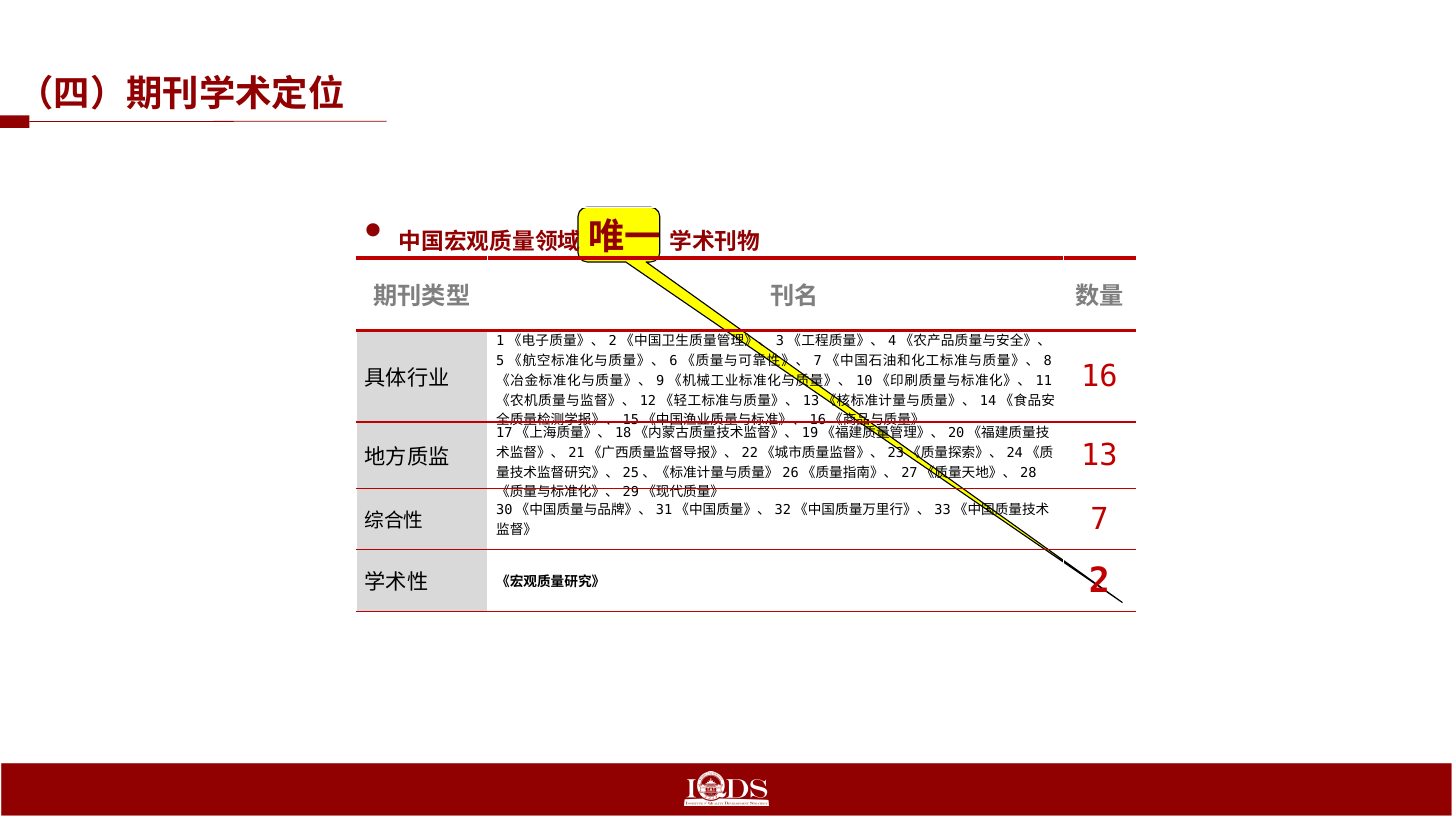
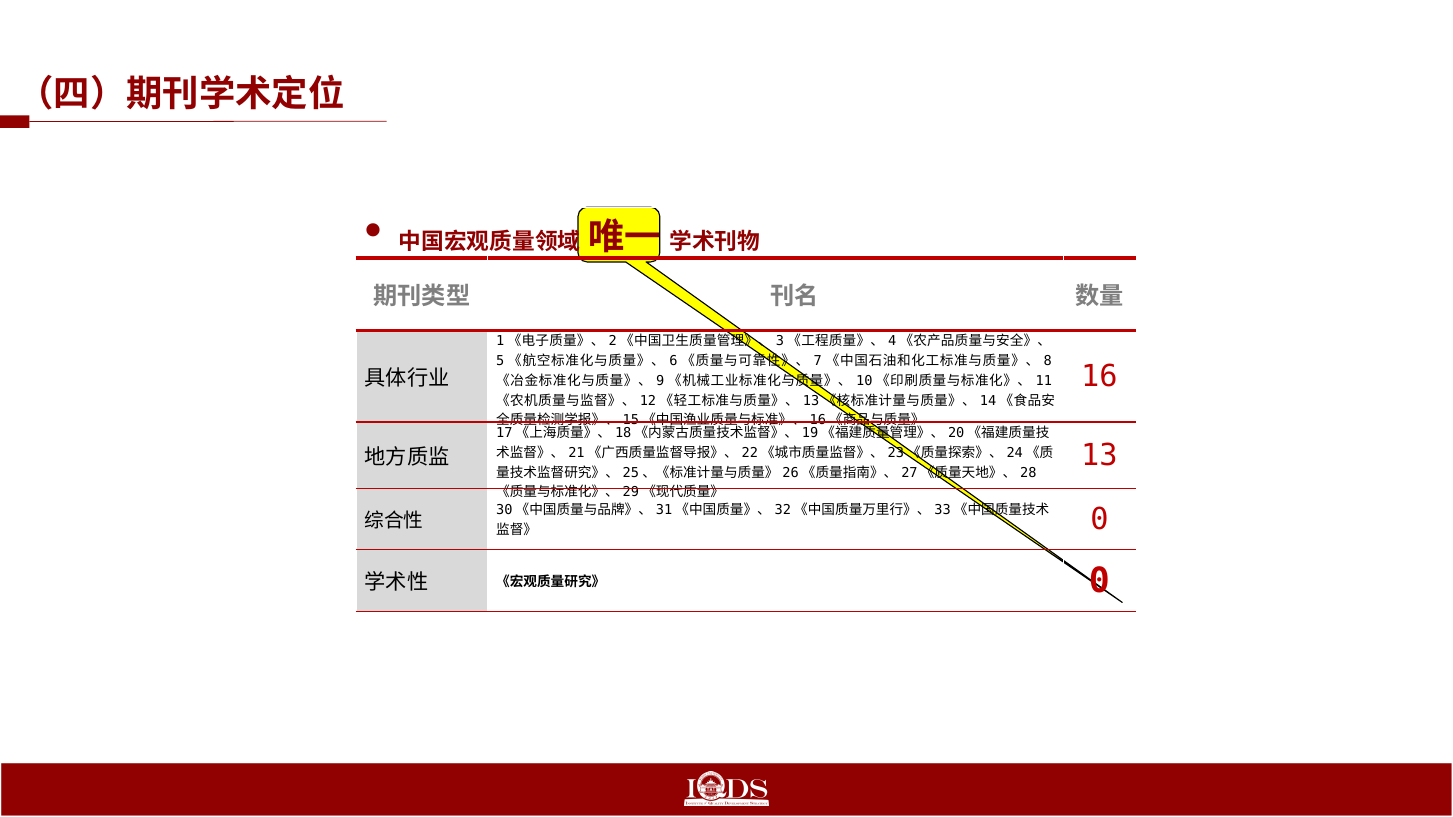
7 at (1099, 520): 7 -> 0
2 at (1099, 581): 2 -> 0
